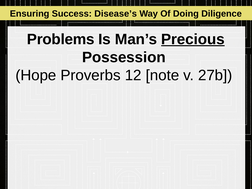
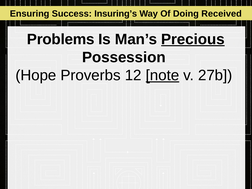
Disease’s: Disease’s -> Insuring’s
Diligence: Diligence -> Received
note underline: none -> present
